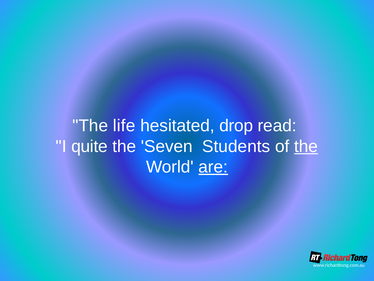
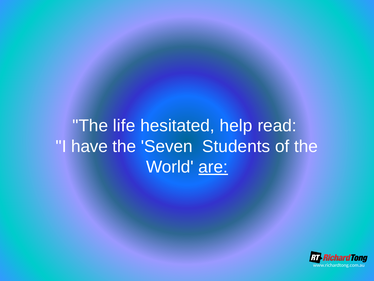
drop: drop -> help
quite: quite -> have
the at (306, 146) underline: present -> none
